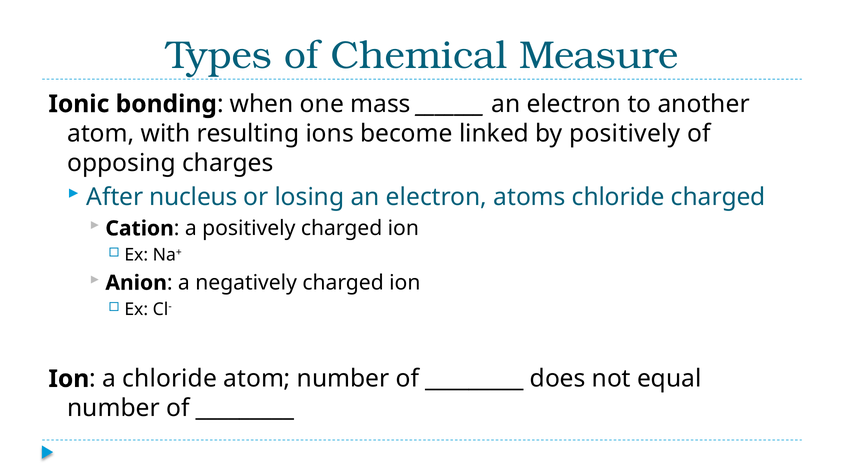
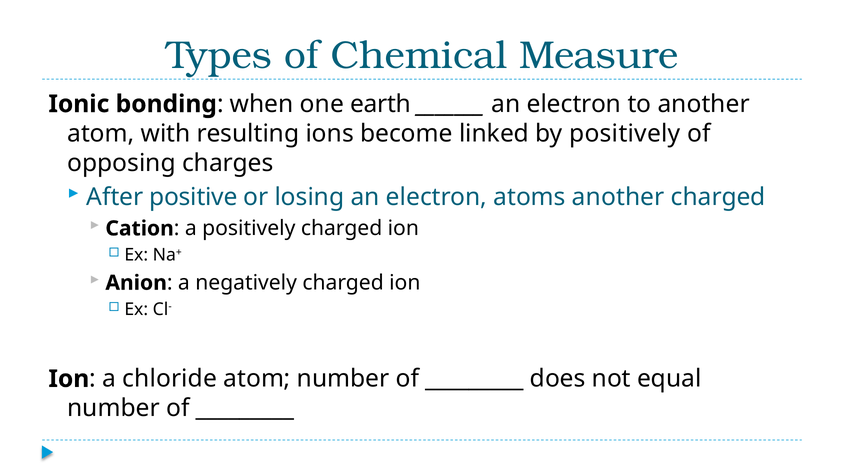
mass: mass -> earth
nucleus: nucleus -> positive
atoms chloride: chloride -> another
